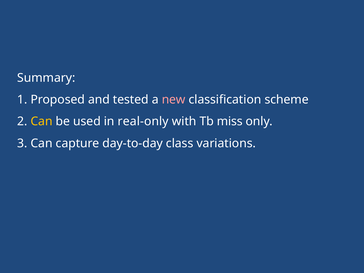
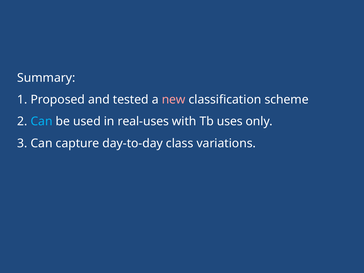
Can at (42, 121) colour: yellow -> light blue
real-only: real-only -> real-uses
miss: miss -> uses
